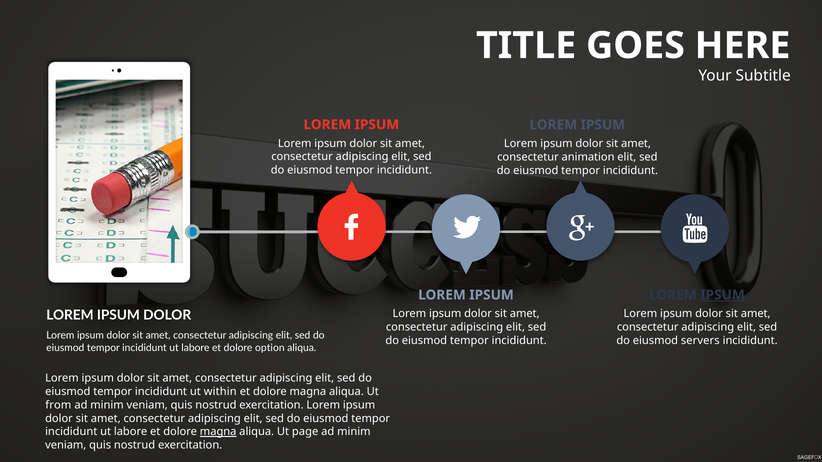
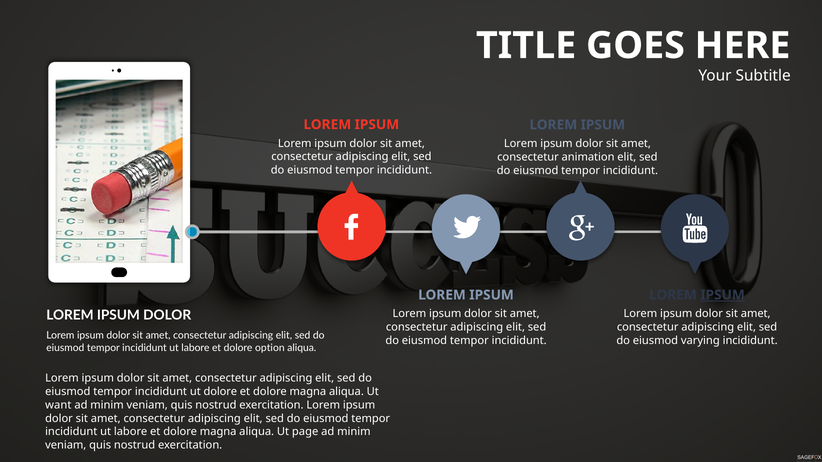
servers: servers -> varying
ut within: within -> dolore
from: from -> want
magna at (218, 432) underline: present -> none
